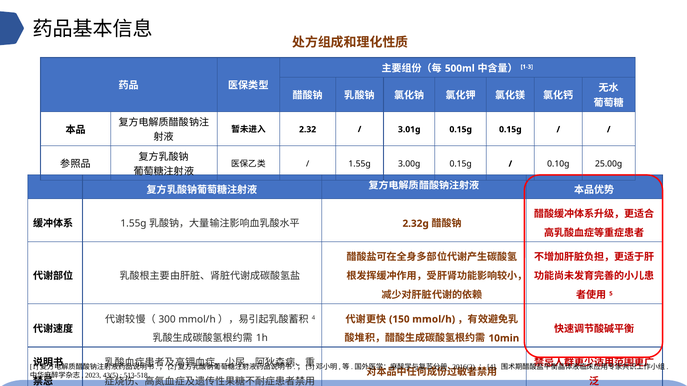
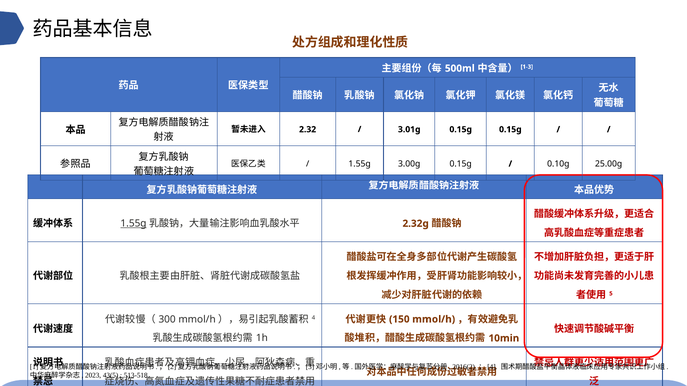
1.55g at (134, 224) underline: none -> present
